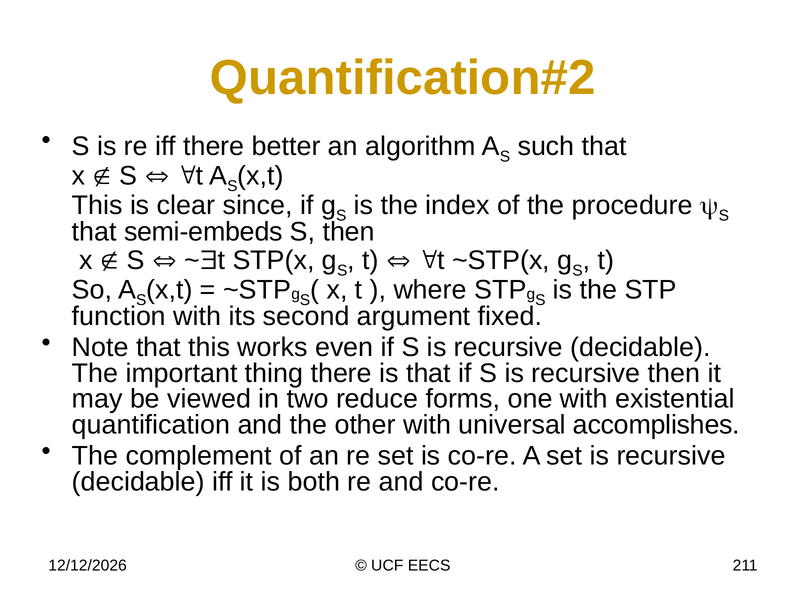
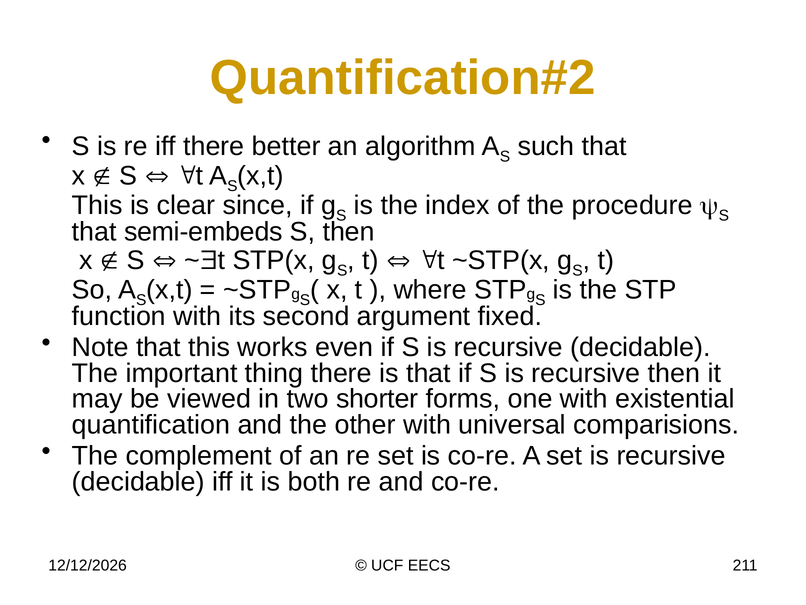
reduce: reduce -> shorter
accomplishes: accomplishes -> comparisions
